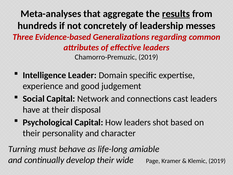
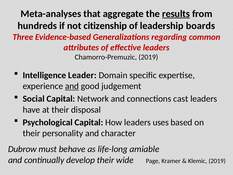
concretely: concretely -> citizenship
messes: messes -> boards
and at (72, 86) underline: none -> present
shot: shot -> uses
Turning: Turning -> Dubrow
